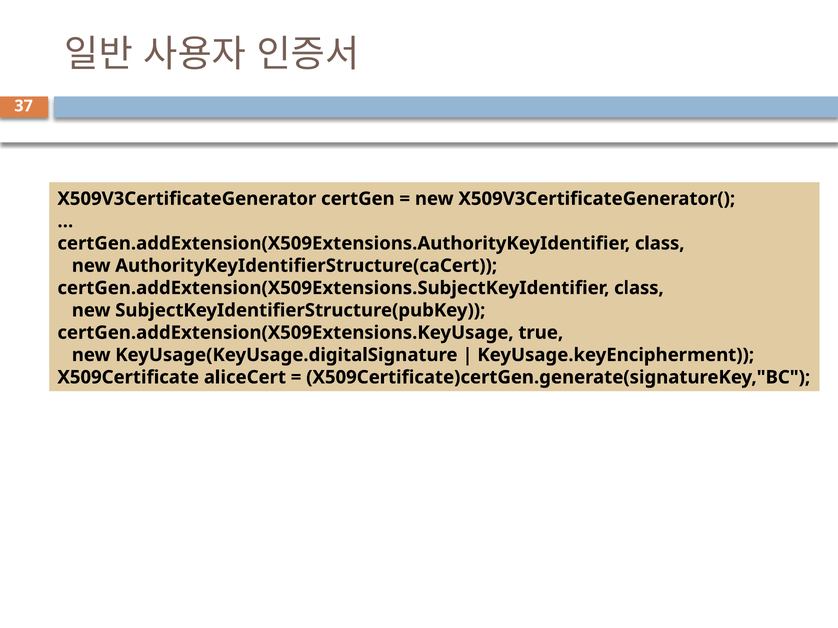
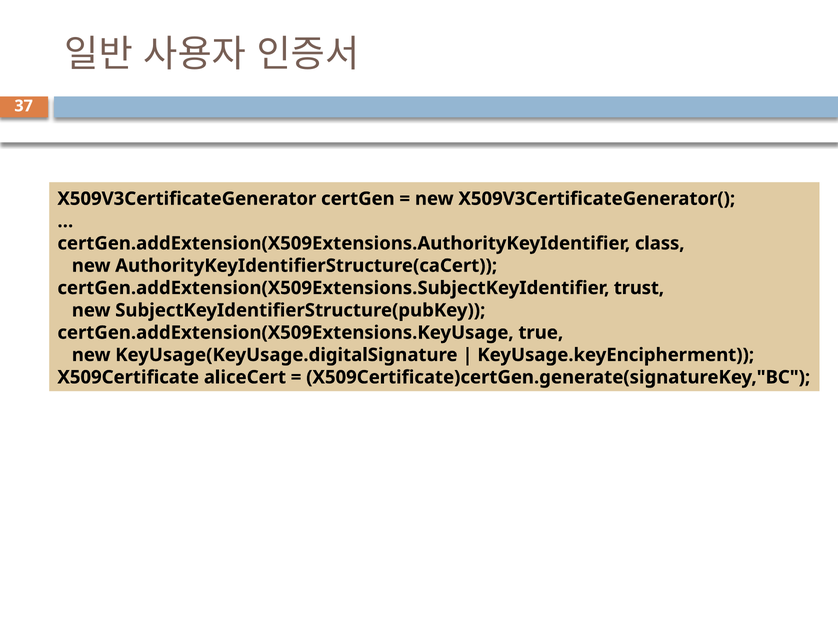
certGen.addExtension(X509Extensions.SubjectKeyIdentifier class: class -> trust
